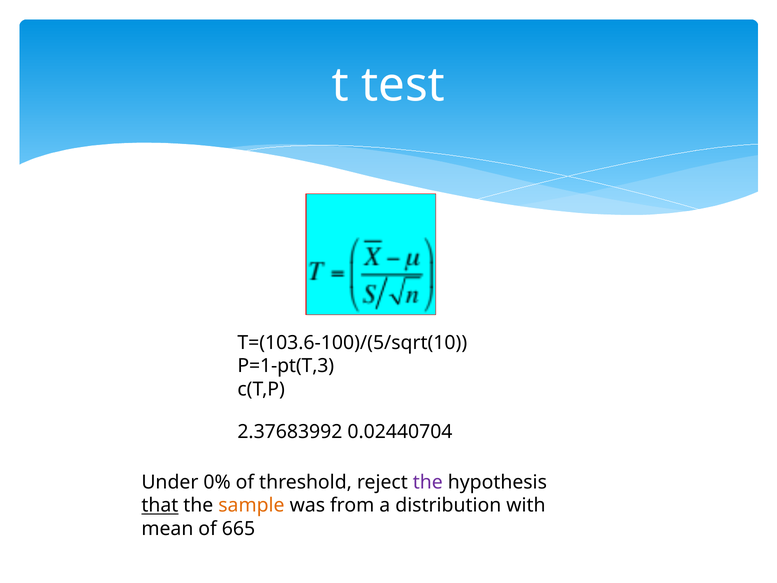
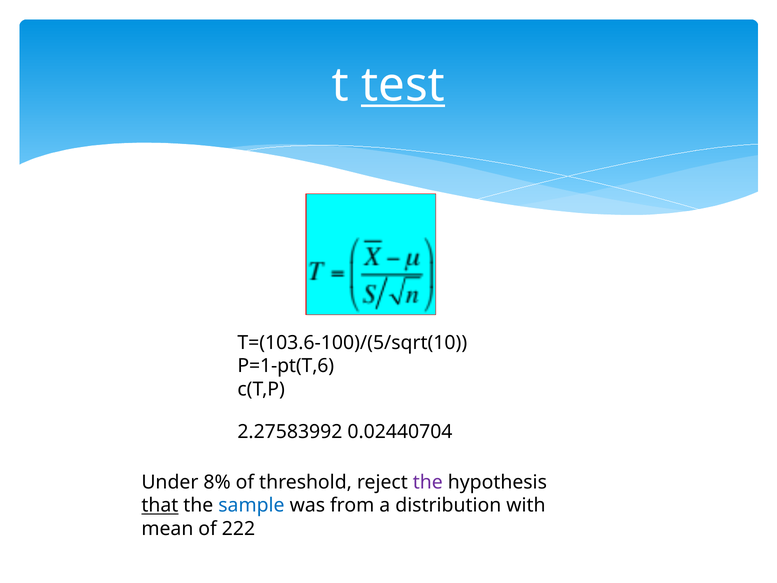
test underline: none -> present
P=1-pt(T,3: P=1-pt(T,3 -> P=1-pt(T,6
2.37683992: 2.37683992 -> 2.27583992
0%: 0% -> 8%
sample colour: orange -> blue
665: 665 -> 222
